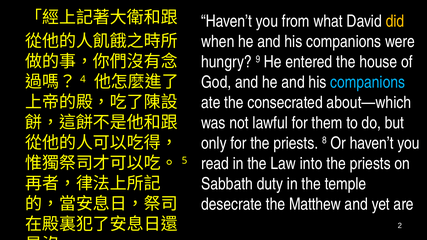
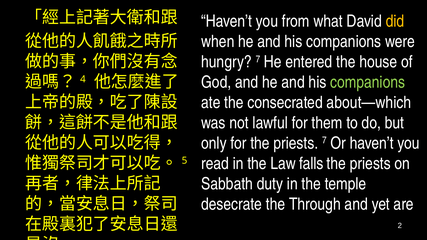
hungry 9: 9 -> 7
companions at (368, 82) colour: light blue -> light green
priests 8: 8 -> 7
into: into -> falls
Matthew: Matthew -> Through
